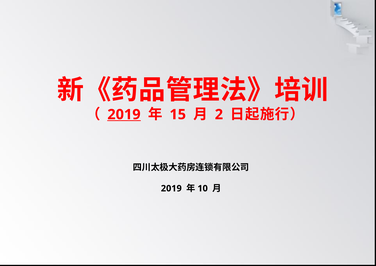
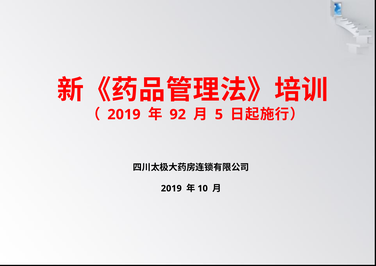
2019 at (124, 114) underline: present -> none
15: 15 -> 92
2: 2 -> 5
